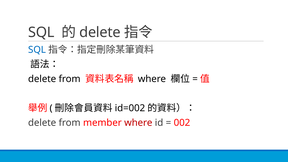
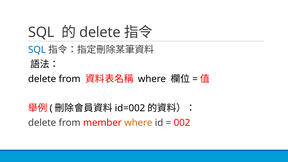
where at (138, 123) colour: red -> orange
